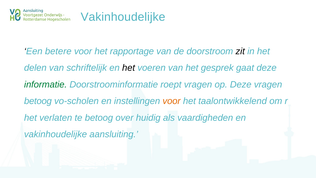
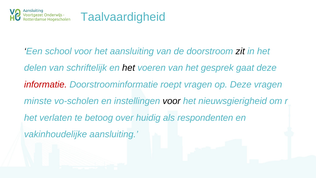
Vakinhoudelijke at (123, 17): Vakinhoudelijke -> Taalvaardigheid
betere: betere -> school
het rapportage: rapportage -> aansluiting
informatie colour: green -> red
betoog at (38, 101): betoog -> minste
voor at (172, 101) colour: orange -> black
taalontwikkelend: taalontwikkelend -> nieuwsgierigheid
vaardigheden: vaardigheden -> respondenten
